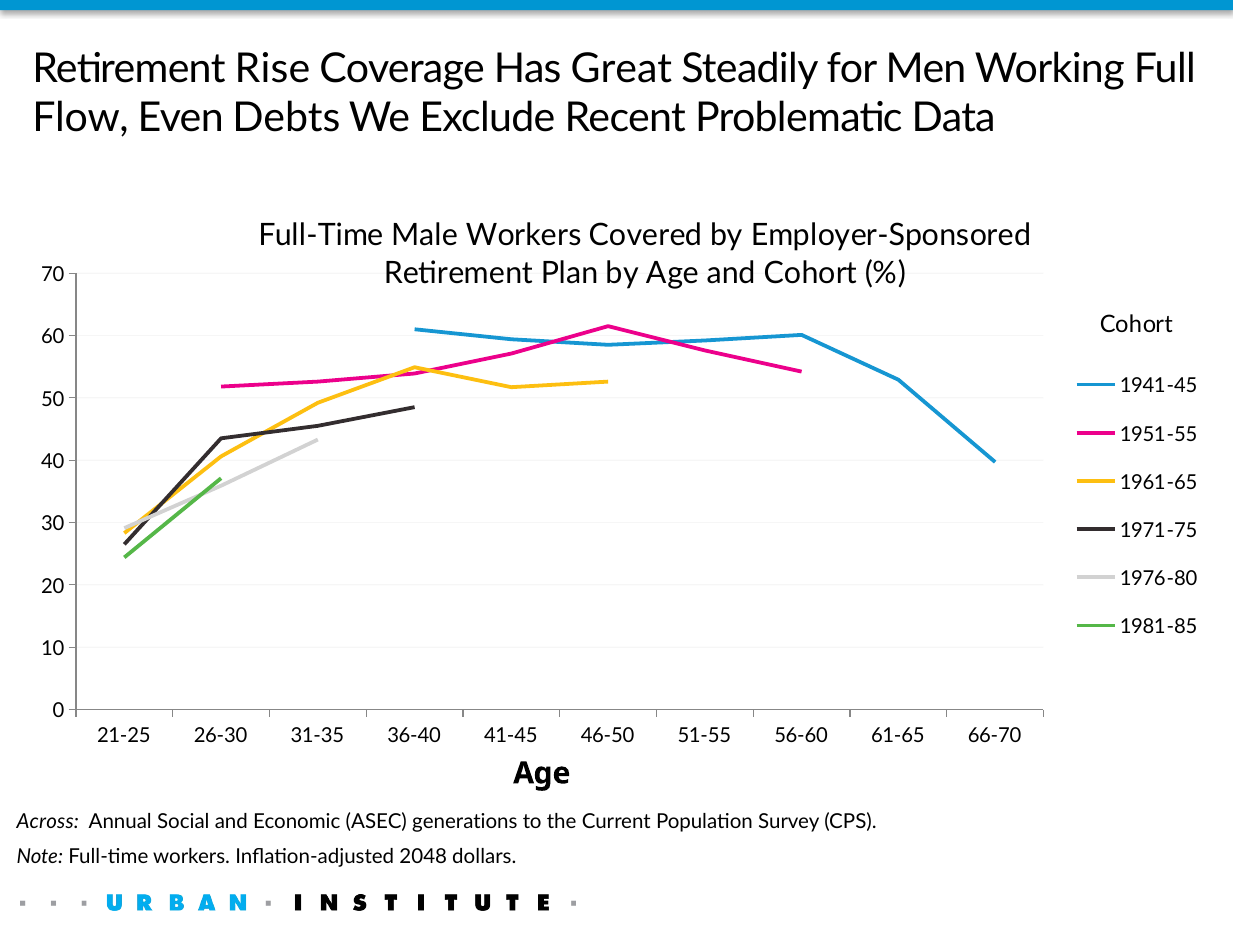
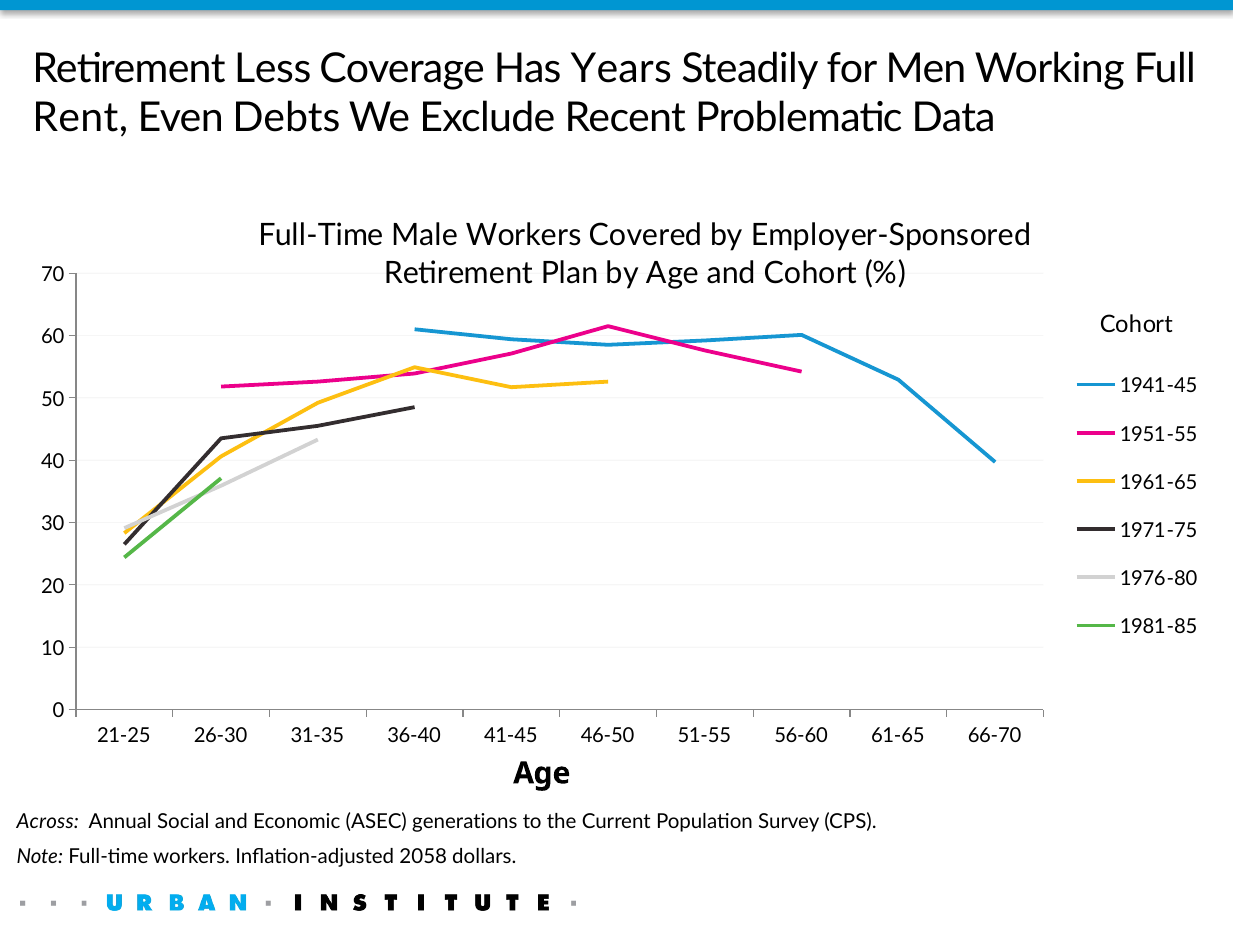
Rise: Rise -> Less
Great: Great -> Years
Flow: Flow -> Rent
2048: 2048 -> 2058
